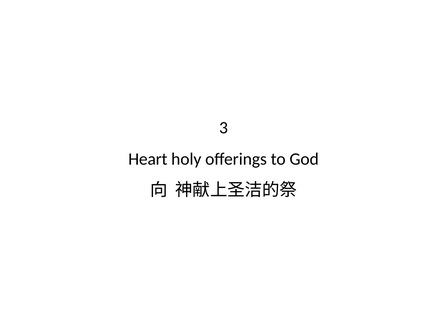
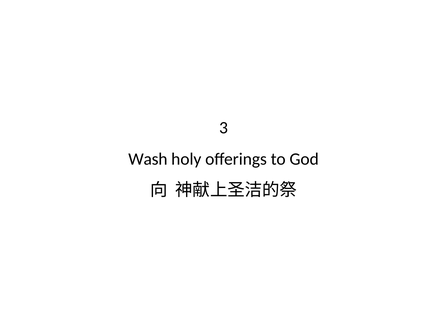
Heart: Heart -> Wash
